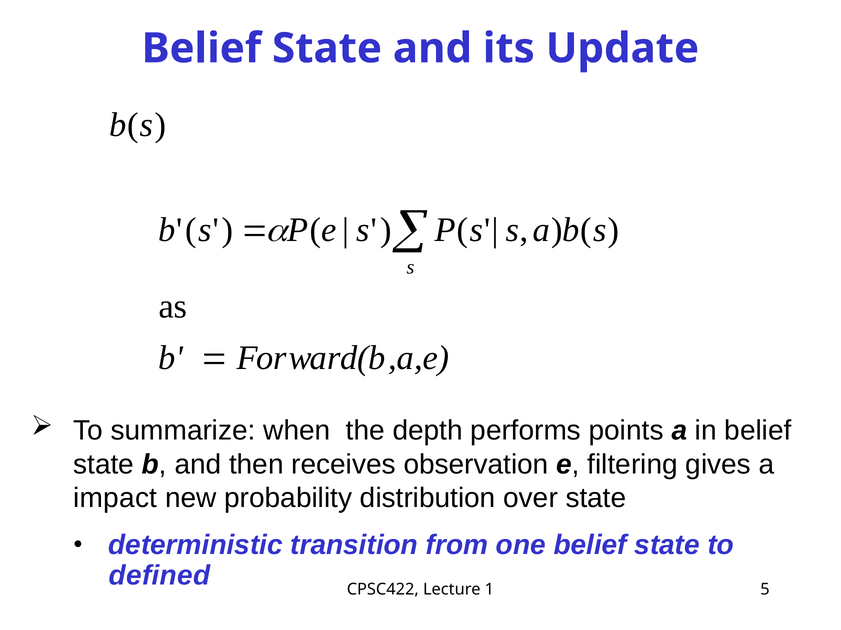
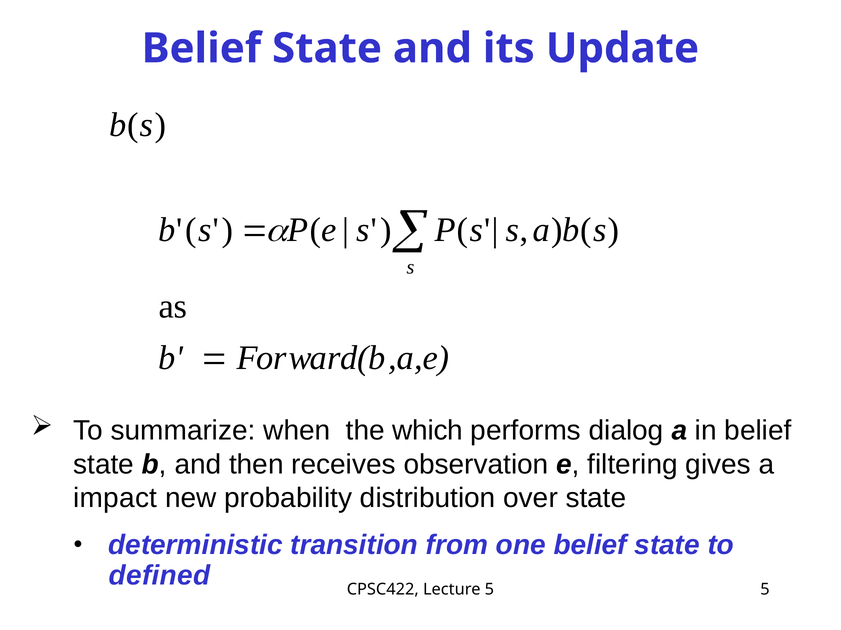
depth: depth -> which
points: points -> dialog
Lecture 1: 1 -> 5
